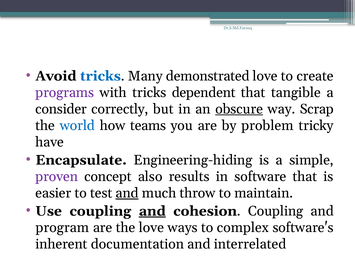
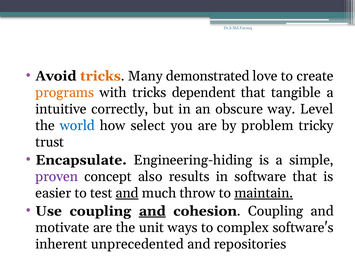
tricks at (100, 76) colour: blue -> orange
programs colour: purple -> orange
consider: consider -> intuitive
obscure underline: present -> none
Scrap: Scrap -> Level
teams: teams -> select
have: have -> trust
maintain underline: none -> present
program: program -> motivate
the love: love -> unit
documentation: documentation -> unprecedented
interrelated: interrelated -> repositories
